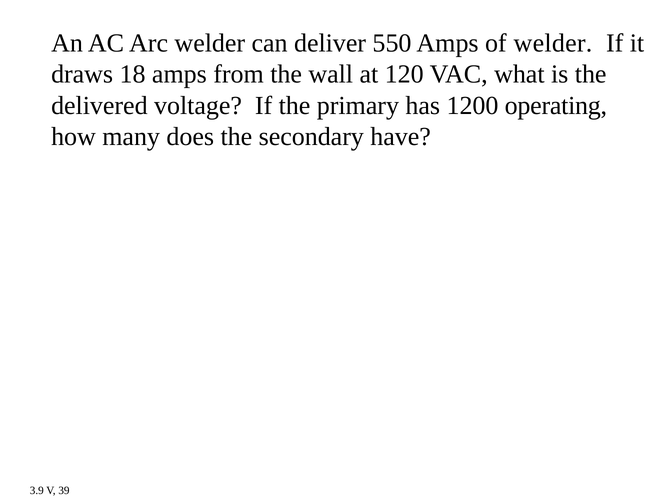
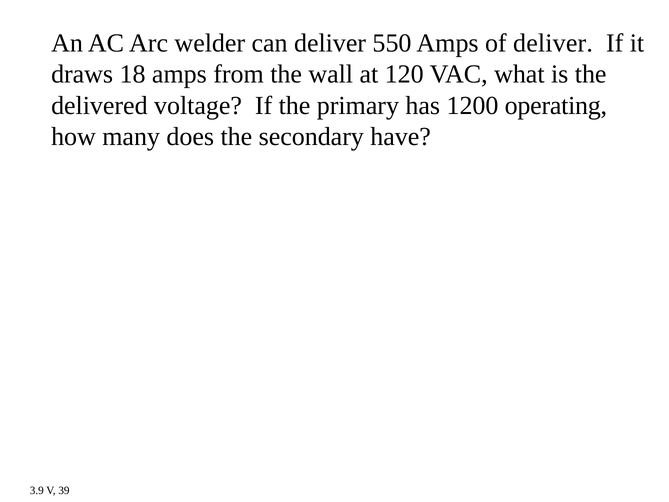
of welder: welder -> deliver
